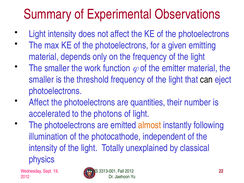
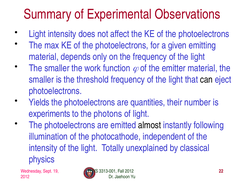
Affect at (39, 102): Affect -> Yields
accelerated: accelerated -> experiments
almost colour: orange -> black
